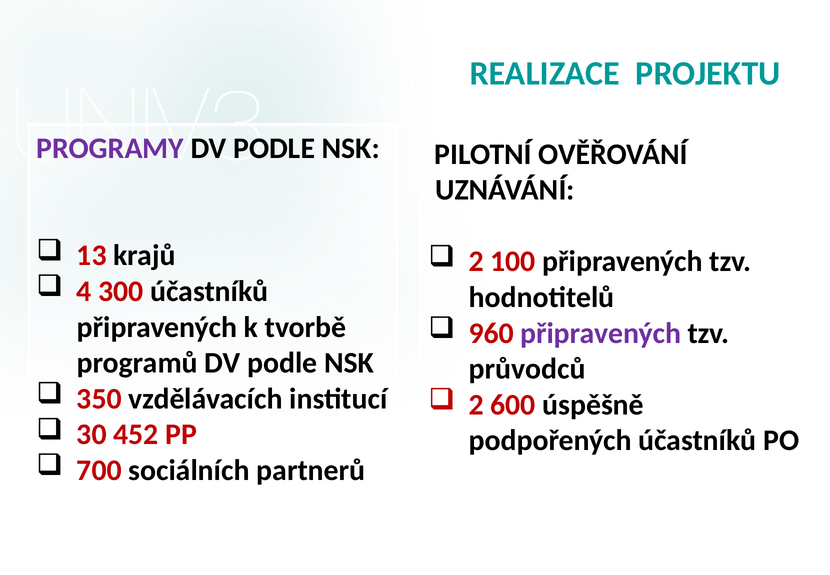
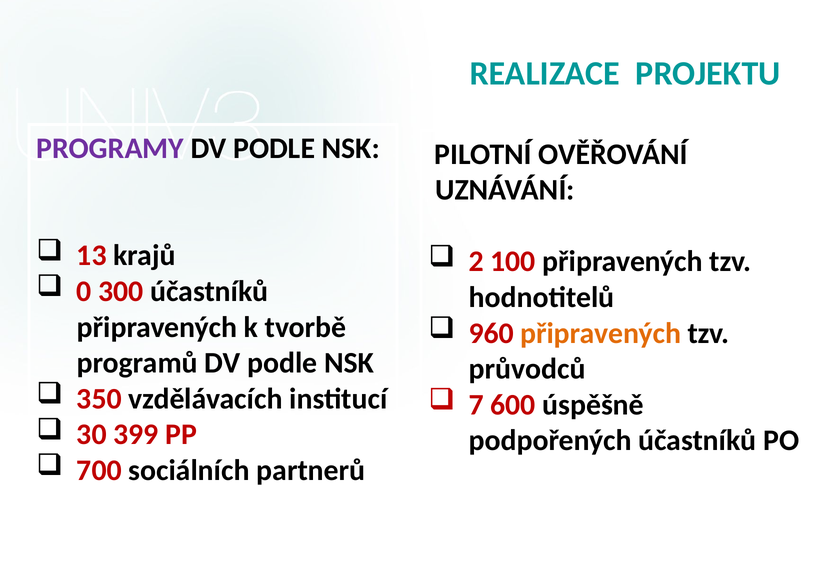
4: 4 -> 0
připravených at (601, 333) colour: purple -> orange
2 at (476, 405): 2 -> 7
452: 452 -> 399
